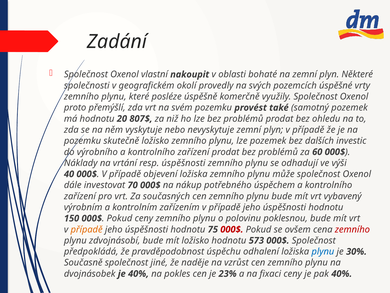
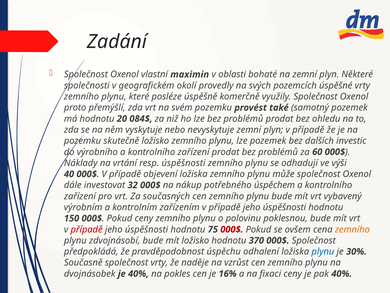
nakoupit: nakoupit -> maximin
807$: 807$ -> 084$
70: 70 -> 32
případě at (87, 229) colour: orange -> red
zemního at (352, 229) colour: red -> orange
573: 573 -> 370
společnost jiné: jiné -> vrty
23%: 23% -> 16%
